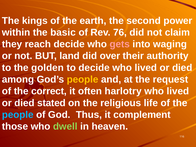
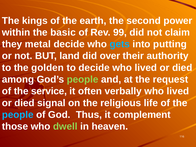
76: 76 -> 99
reach: reach -> metal
gets colour: pink -> light blue
waging: waging -> putting
people at (83, 79) colour: yellow -> light green
correct: correct -> service
harlotry: harlotry -> verbally
stated: stated -> signal
